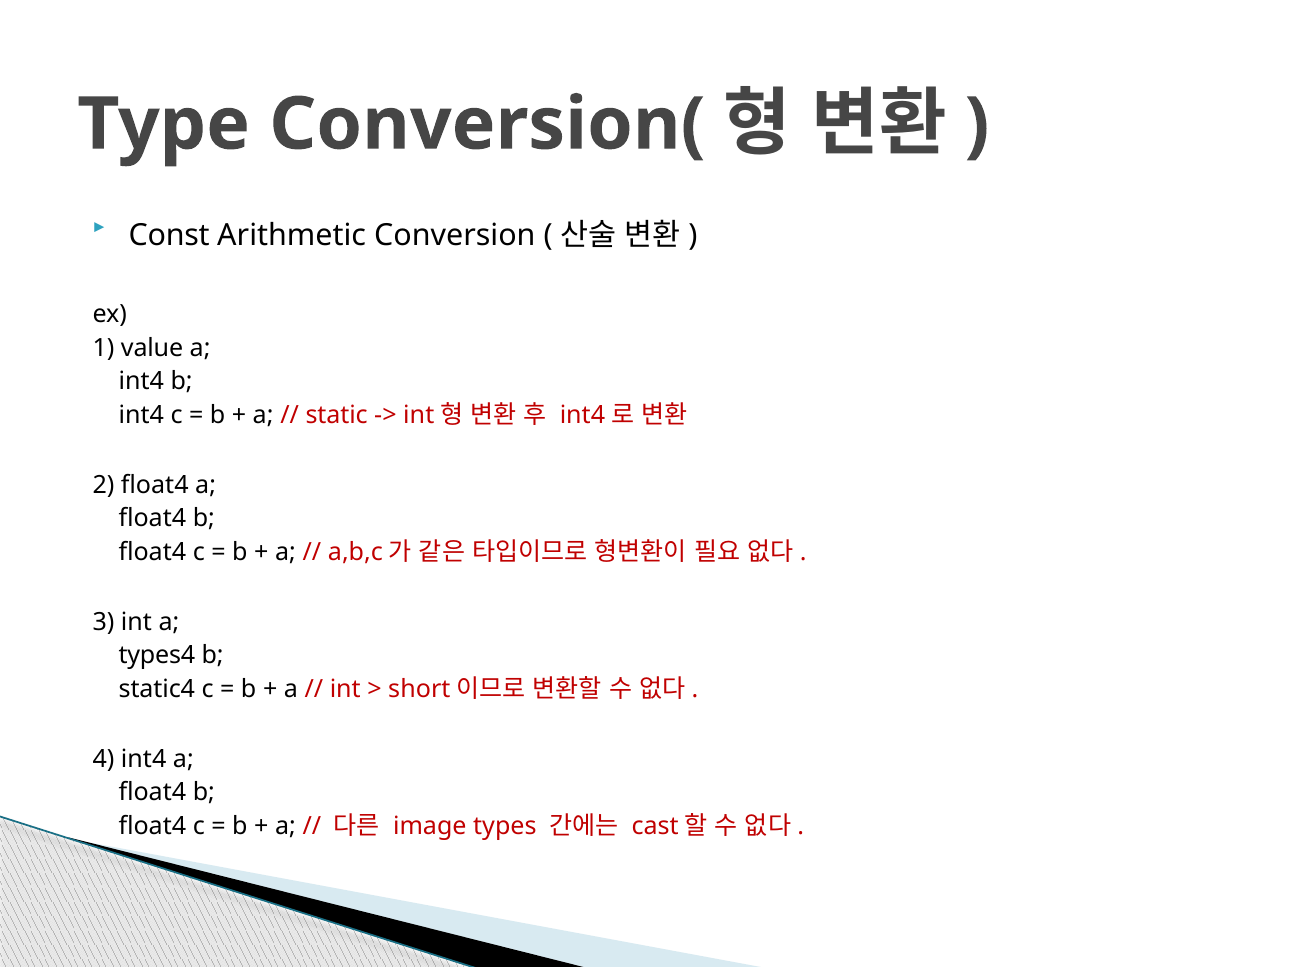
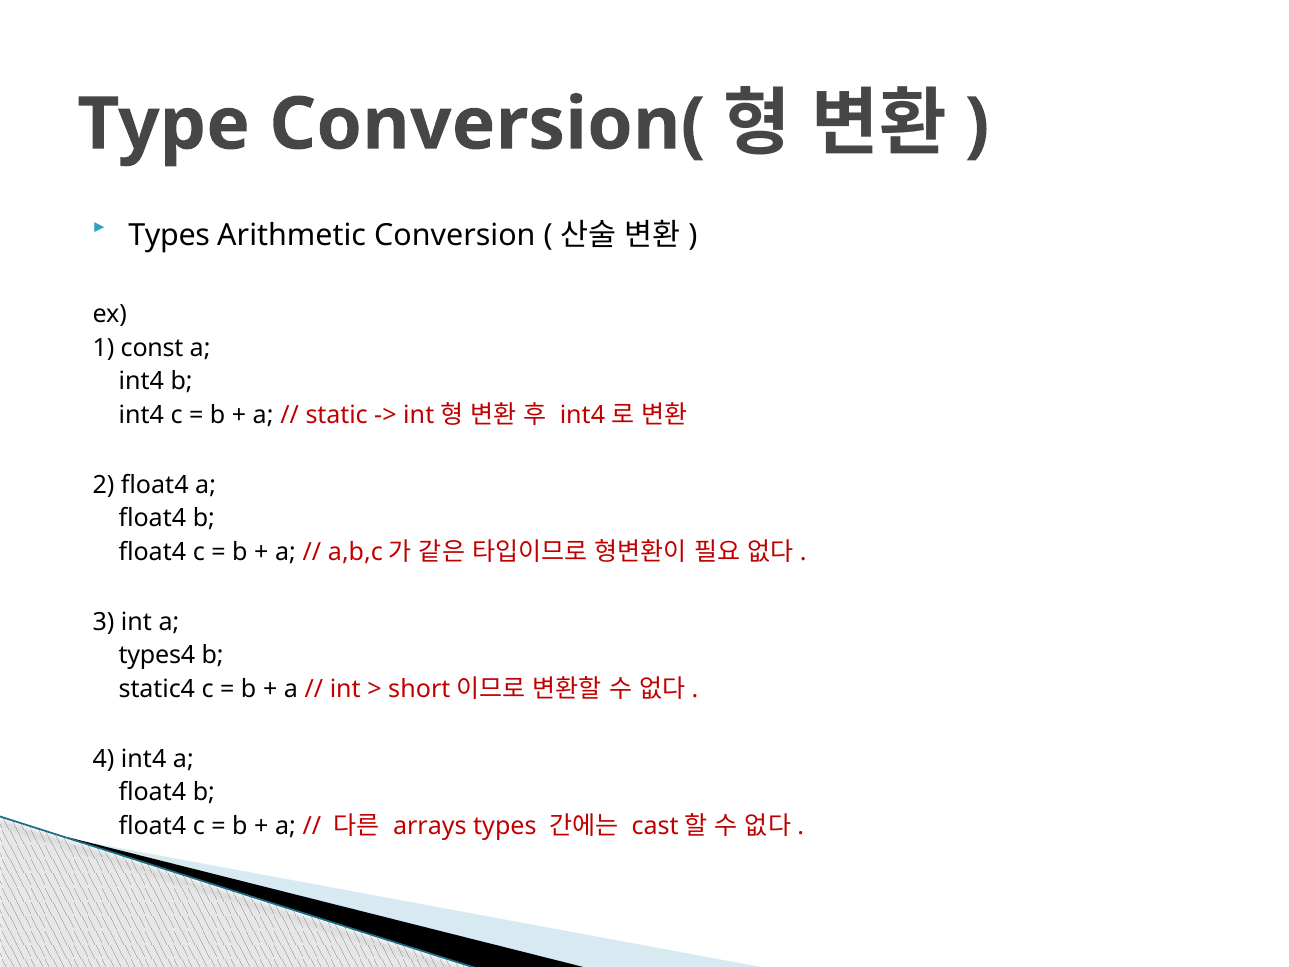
Const at (169, 236): Const -> Types
value: value -> const
image: image -> arrays
